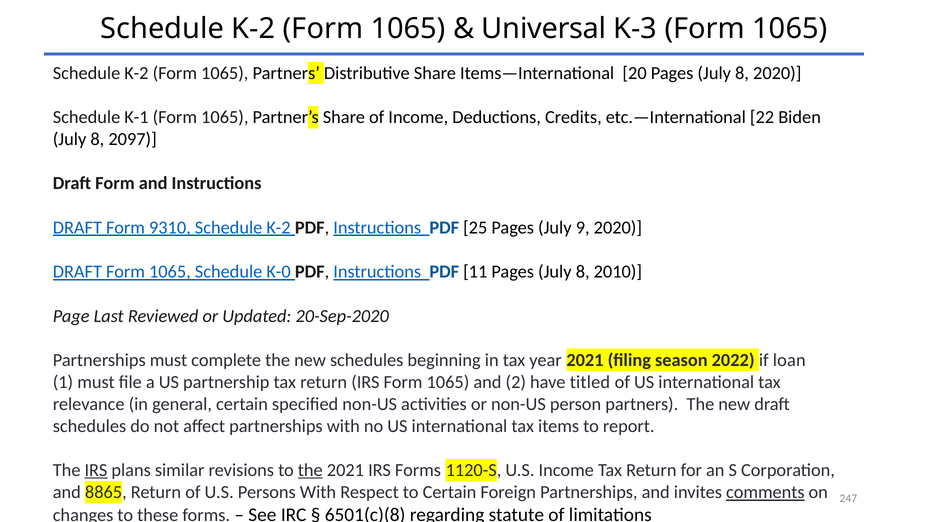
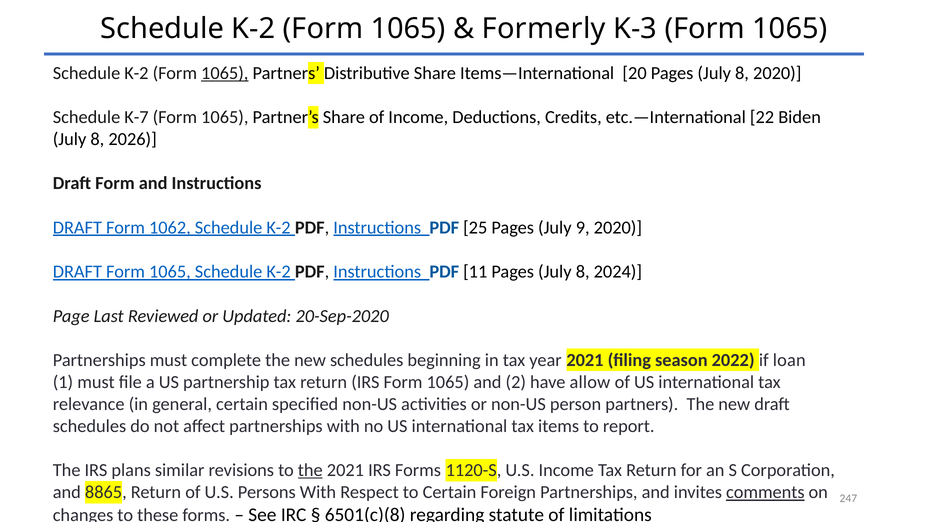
Universal: Universal -> Formerly
1065 at (225, 73) underline: none -> present
K-1: K-1 -> K-7
2097: 2097 -> 2026
9310: 9310 -> 1062
K-0 at (279, 272): K-0 -> K-2
2010: 2010 -> 2024
titled: titled -> allow
IRS at (96, 470) underline: present -> none
